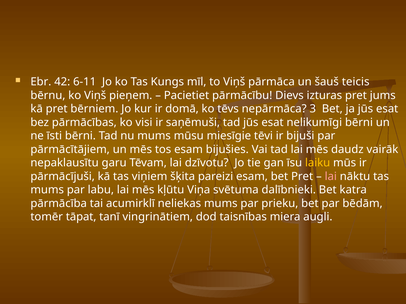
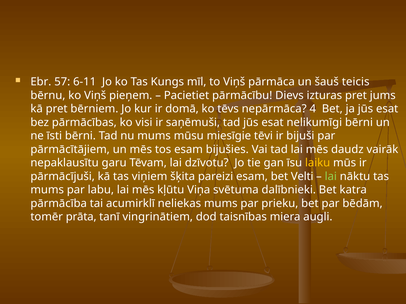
42: 42 -> 57
3: 3 -> 4
bet Pret: Pret -> Velti
lai at (331, 177) colour: pink -> light green
tāpat: tāpat -> prāta
